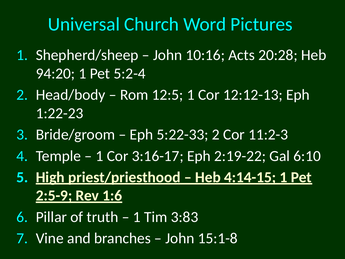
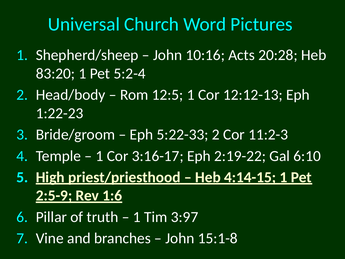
94:20: 94:20 -> 83:20
3:83: 3:83 -> 3:97
